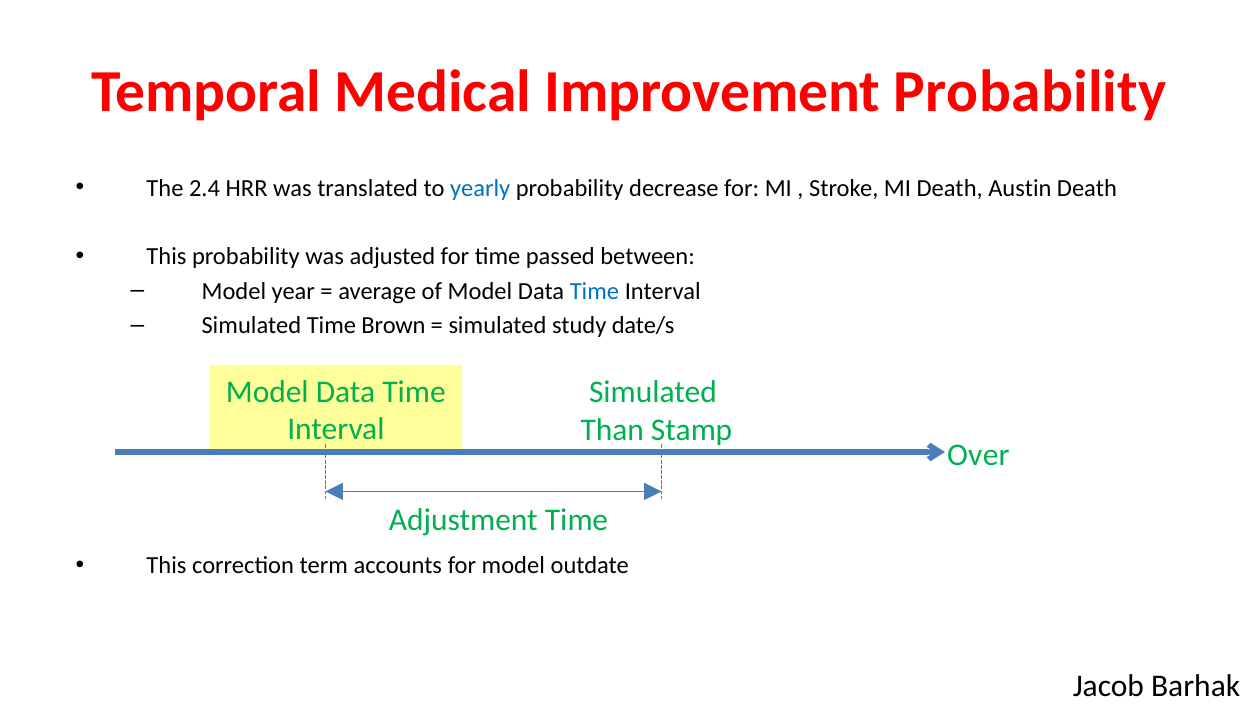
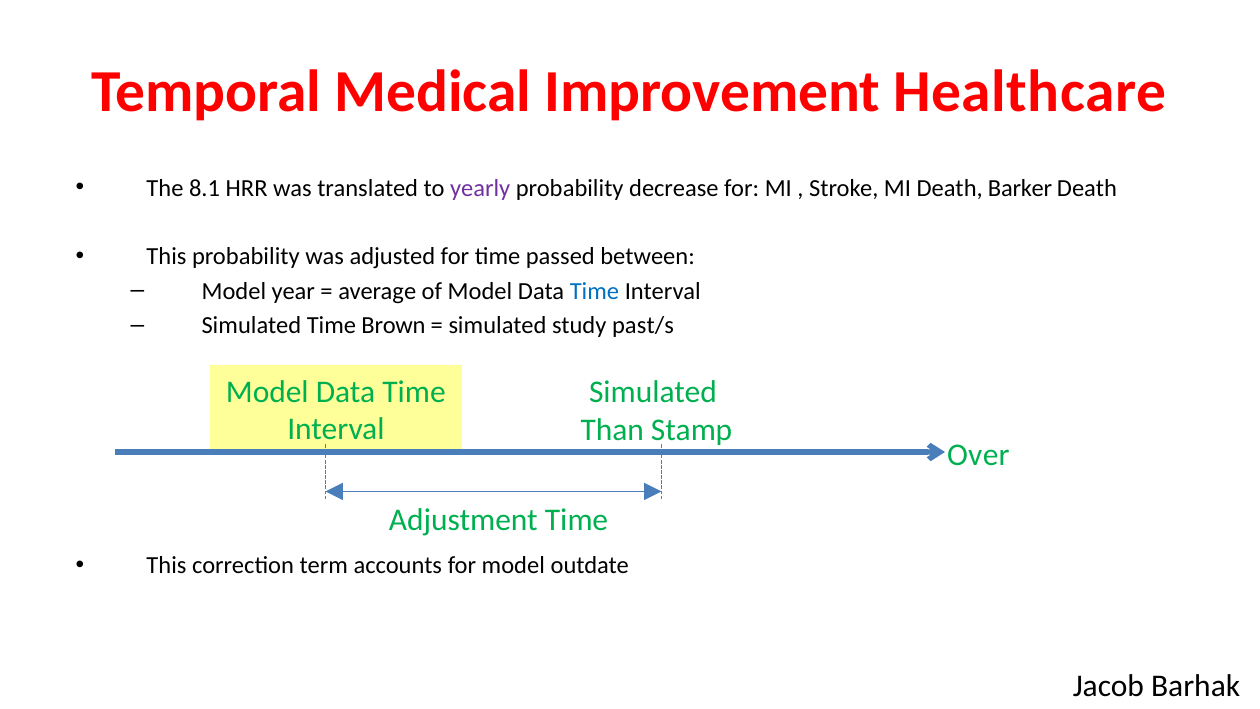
Improvement Probability: Probability -> Healthcare
2.4: 2.4 -> 8.1
yearly colour: blue -> purple
Austin: Austin -> Barker
date/s: date/s -> past/s
